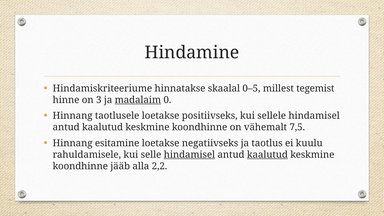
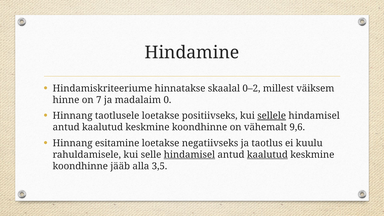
0–5: 0–5 -> 0–2
tegemist: tegemist -> väiksem
3: 3 -> 7
madalaim underline: present -> none
sellele underline: none -> present
7,5: 7,5 -> 9,6
2,2: 2,2 -> 3,5
